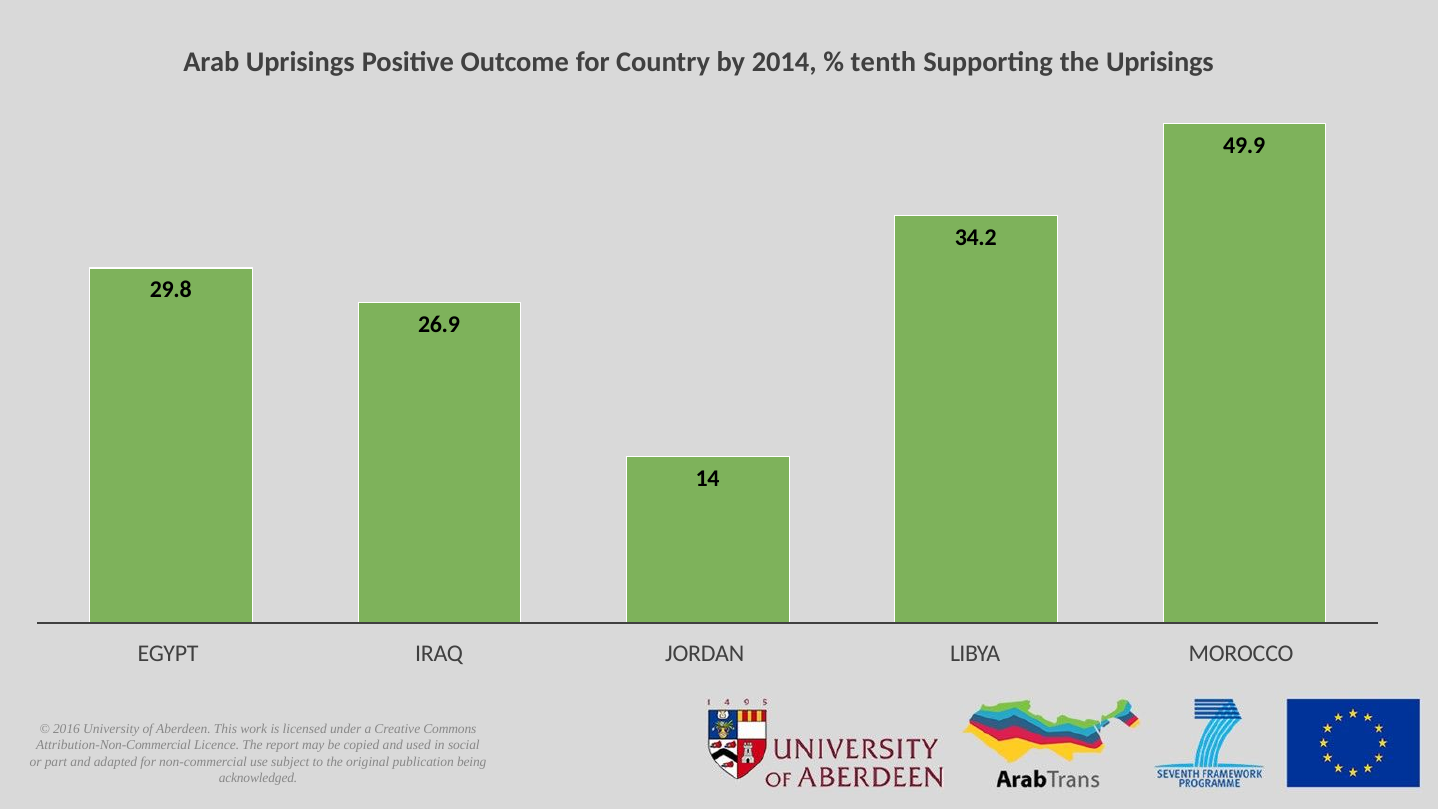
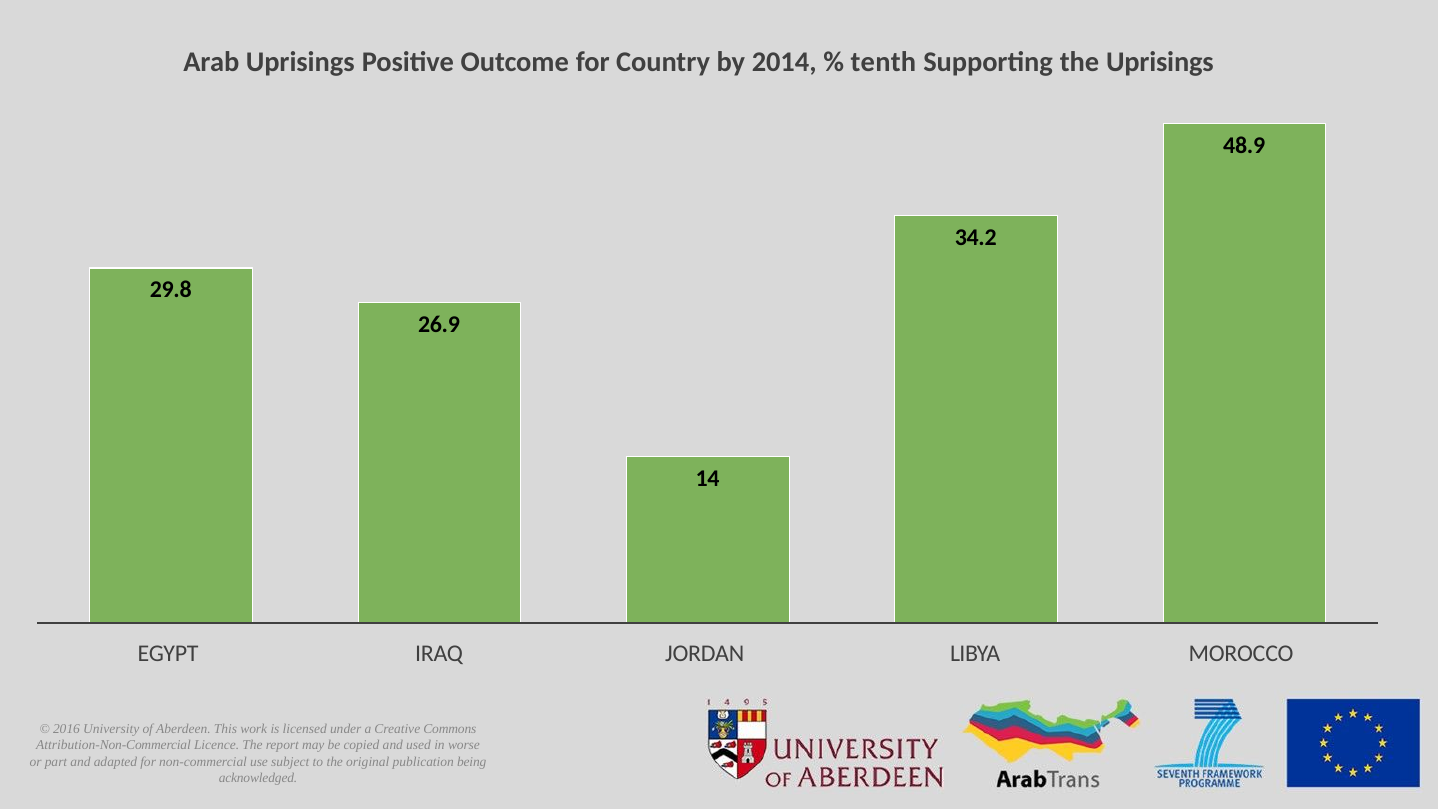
49.9: 49.9 -> 48.9
social: social -> worse
